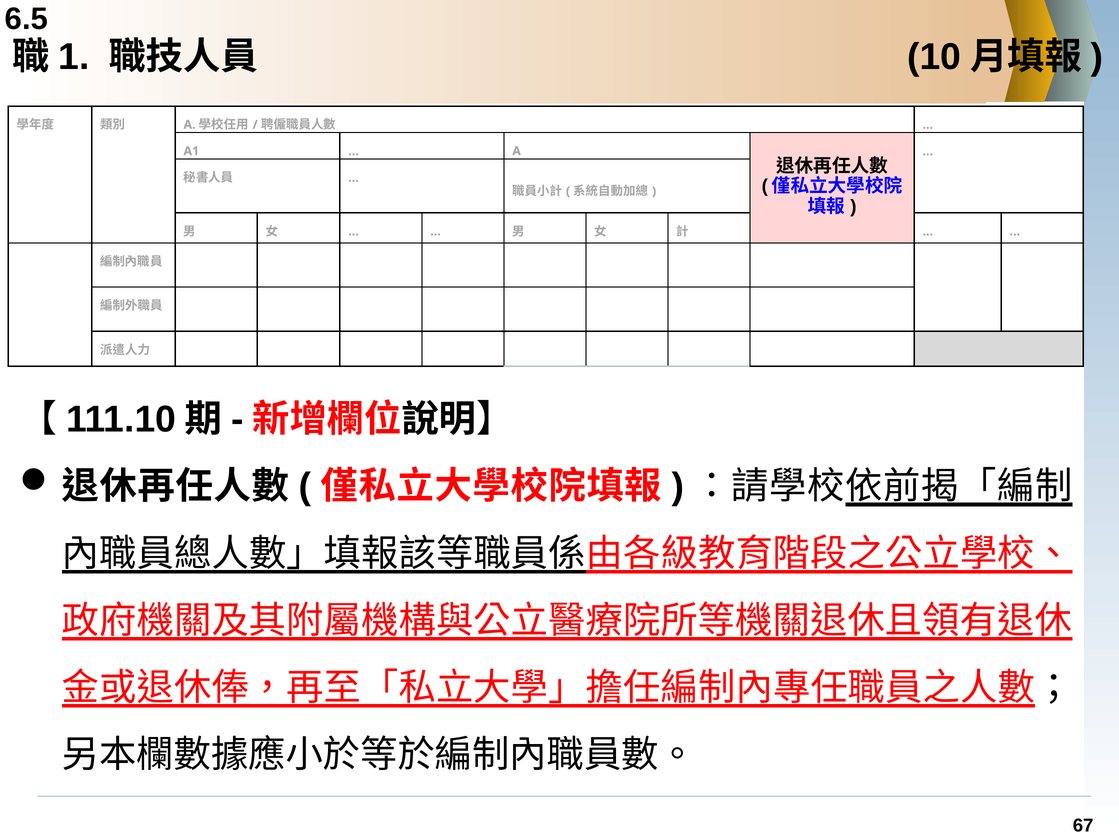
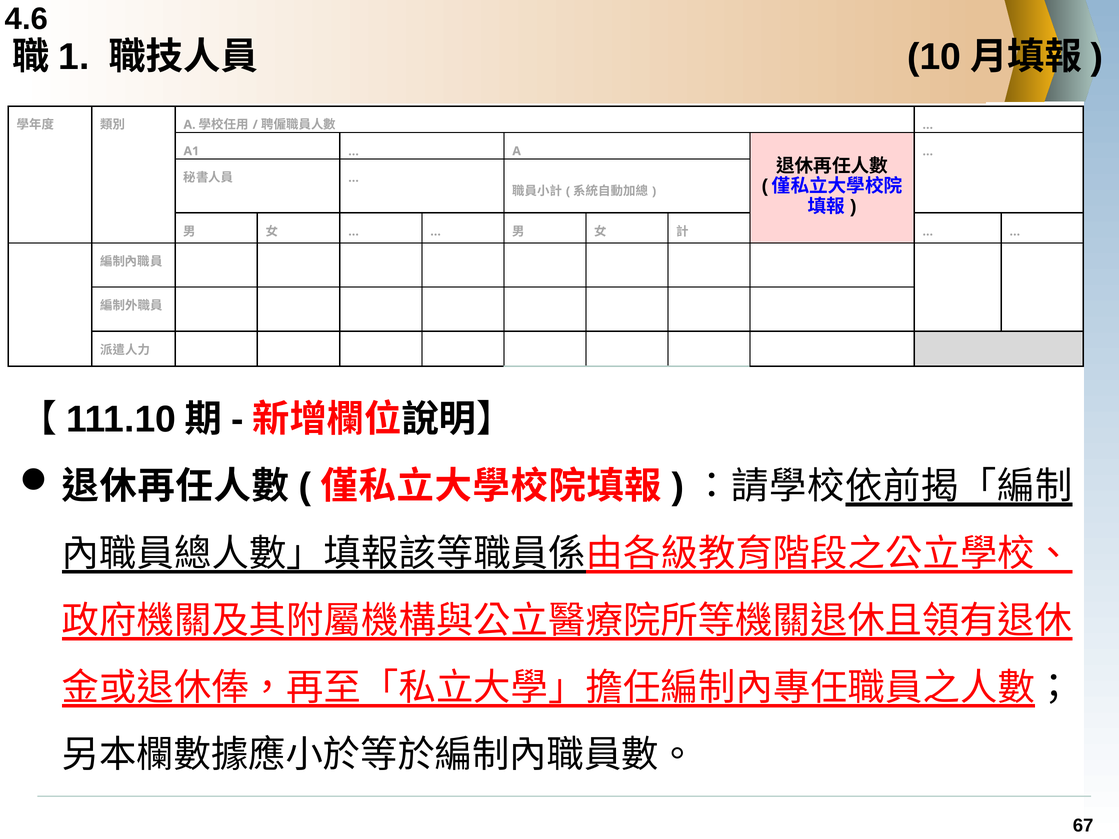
6.5: 6.5 -> 4.6
